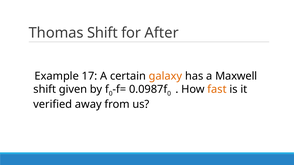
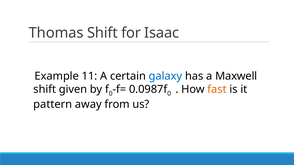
After: After -> Isaac
17: 17 -> 11
galaxy colour: orange -> blue
verified: verified -> pattern
